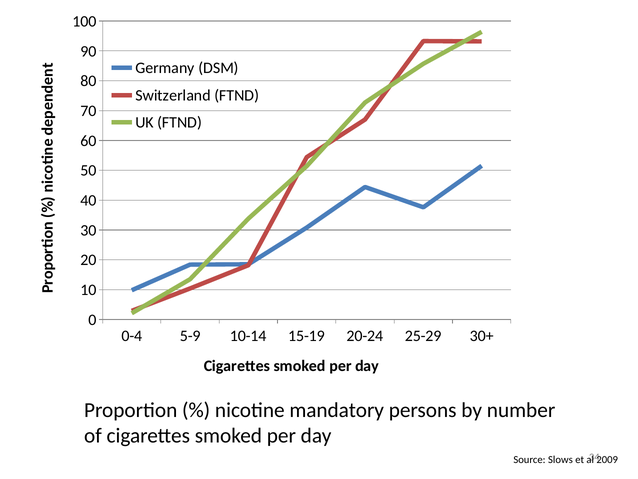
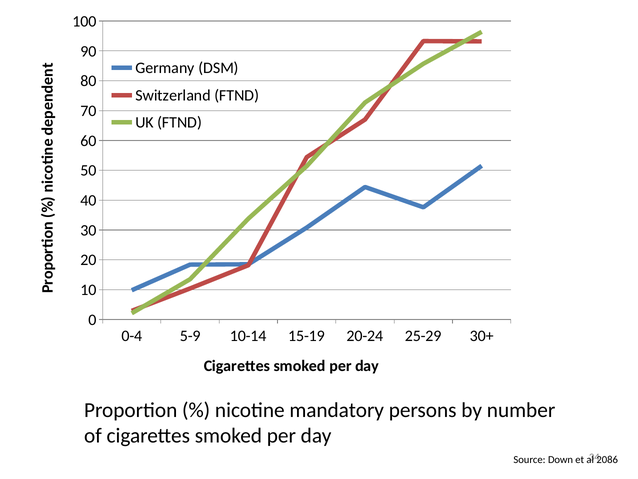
Slows: Slows -> Down
2009: 2009 -> 2086
